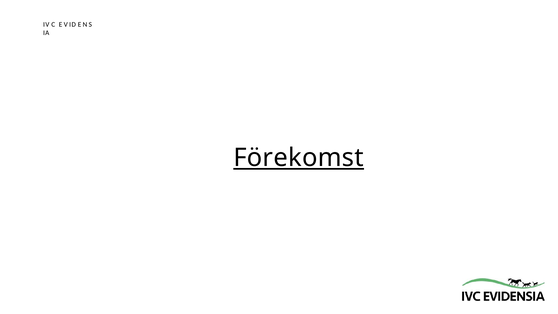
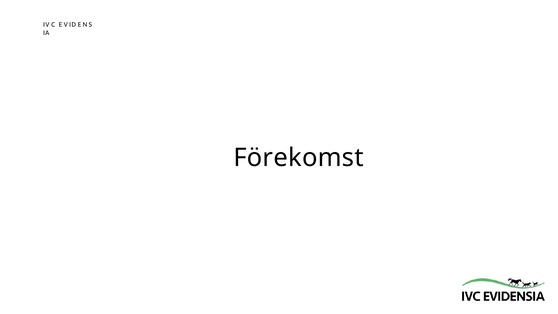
Förekomst underline: present -> none
